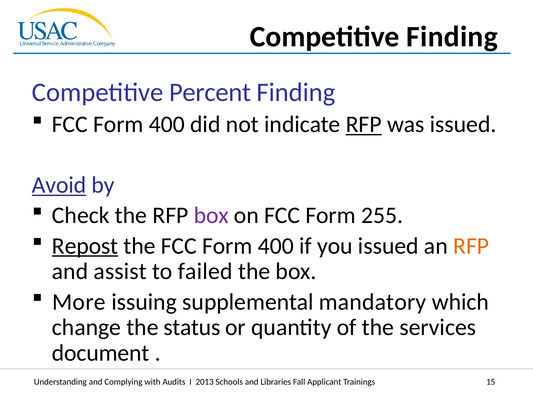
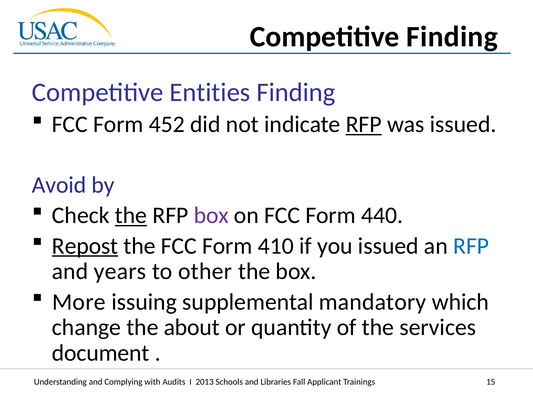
Percent: Percent -> Entities
400 at (167, 124): 400 -> 452
Avoid underline: present -> none
the at (131, 215) underline: none -> present
255: 255 -> 440
the FCC Form 400: 400 -> 410
RFP at (471, 246) colour: orange -> blue
assist: assist -> years
failed: failed -> other
status: status -> about
